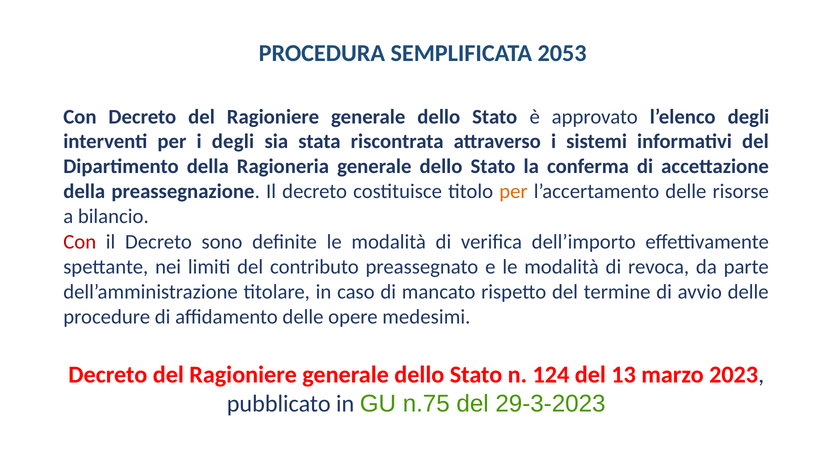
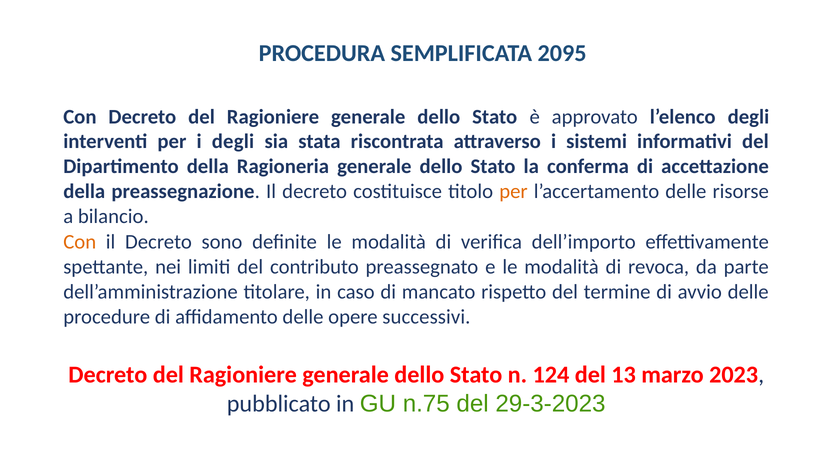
2053: 2053 -> 2095
Con at (80, 242) colour: red -> orange
medesimi: medesimi -> successivi
